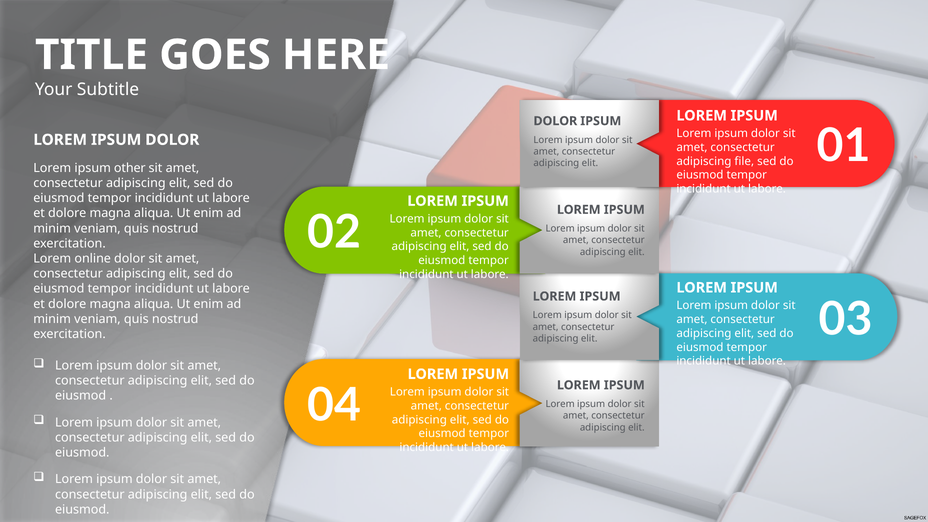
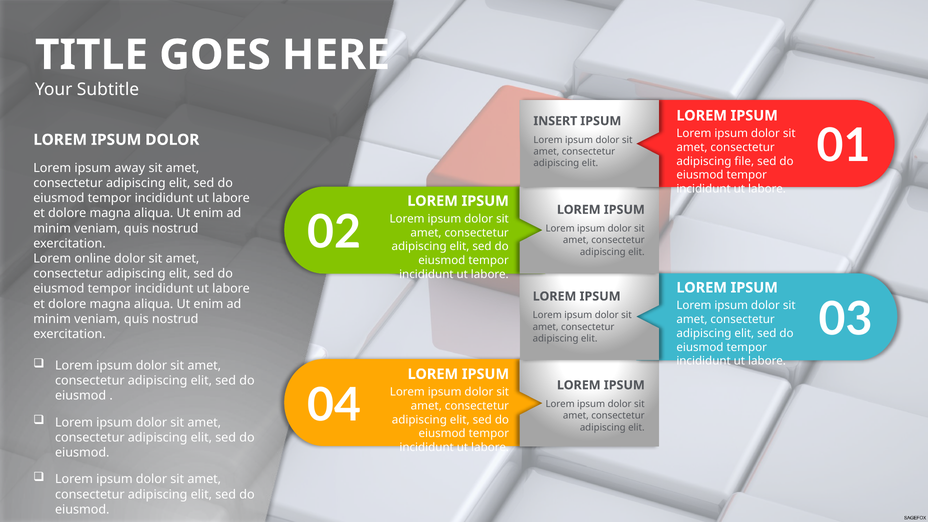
DOLOR at (555, 121): DOLOR -> INSERT
other: other -> away
